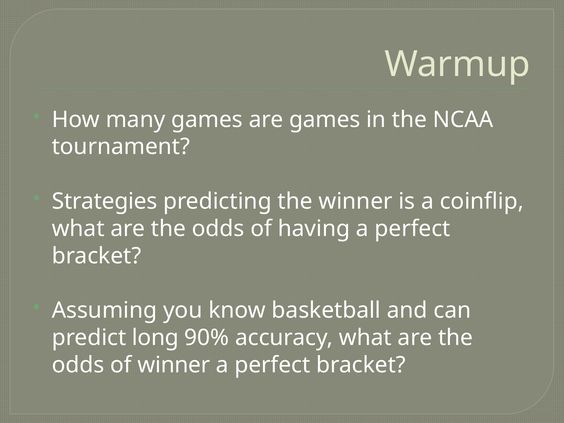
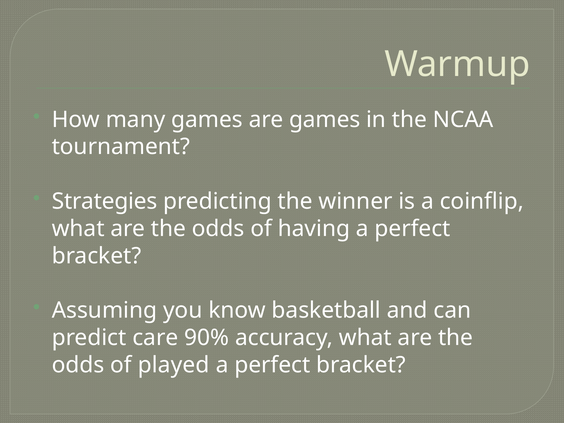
long: long -> care
of winner: winner -> played
